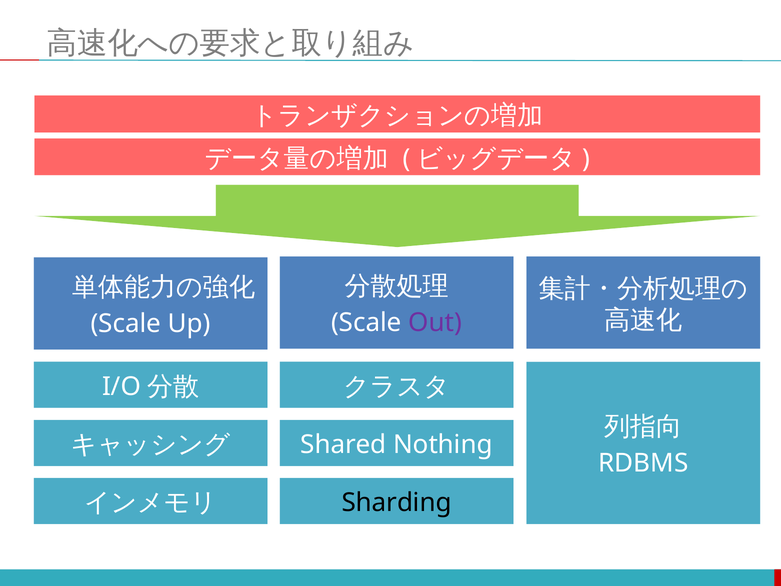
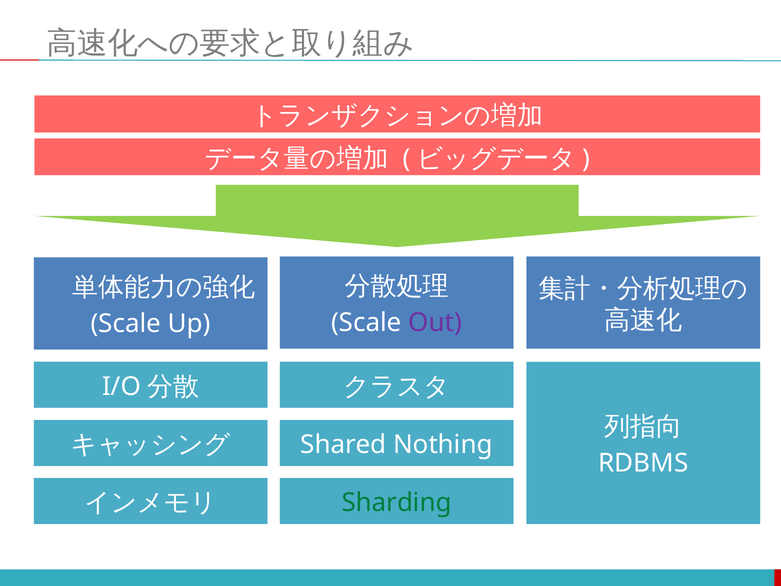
Sharding colour: black -> green
